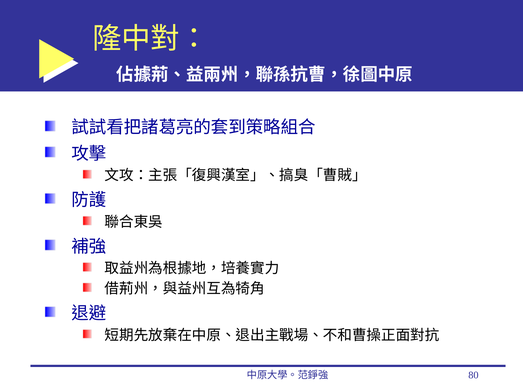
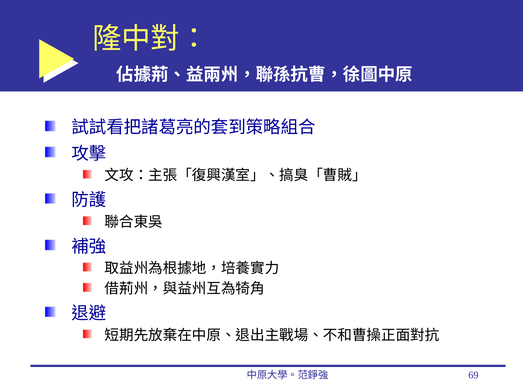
80: 80 -> 69
